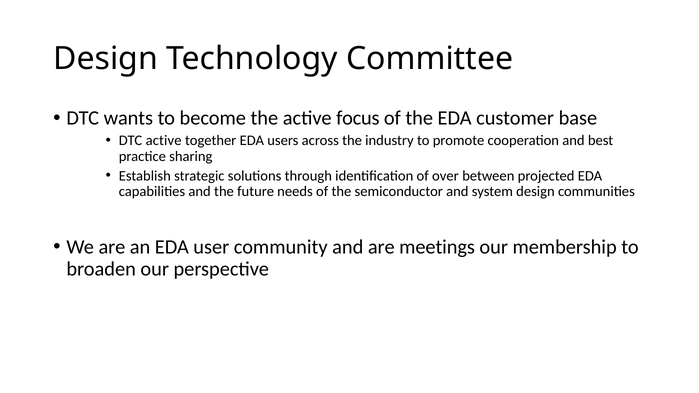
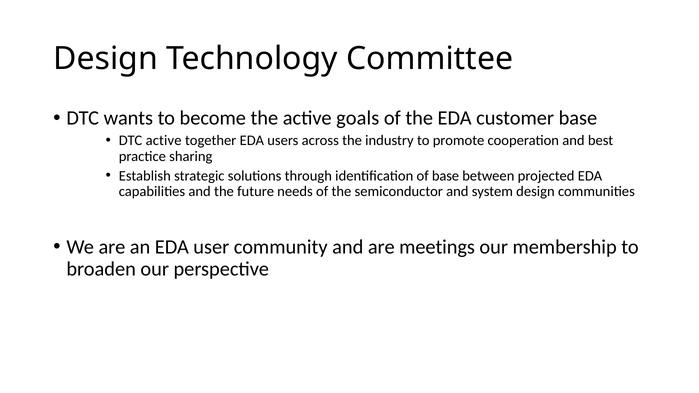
focus: focus -> goals
of over: over -> base
